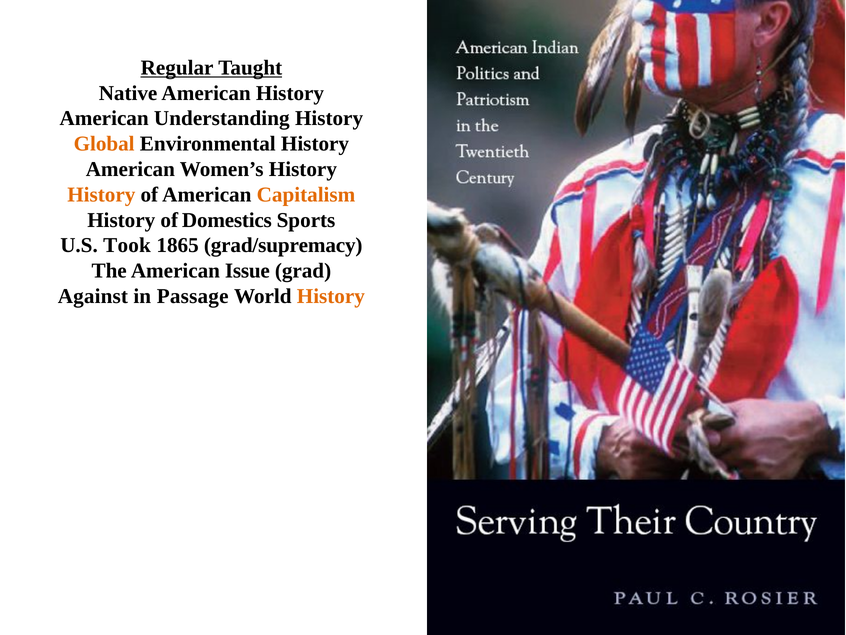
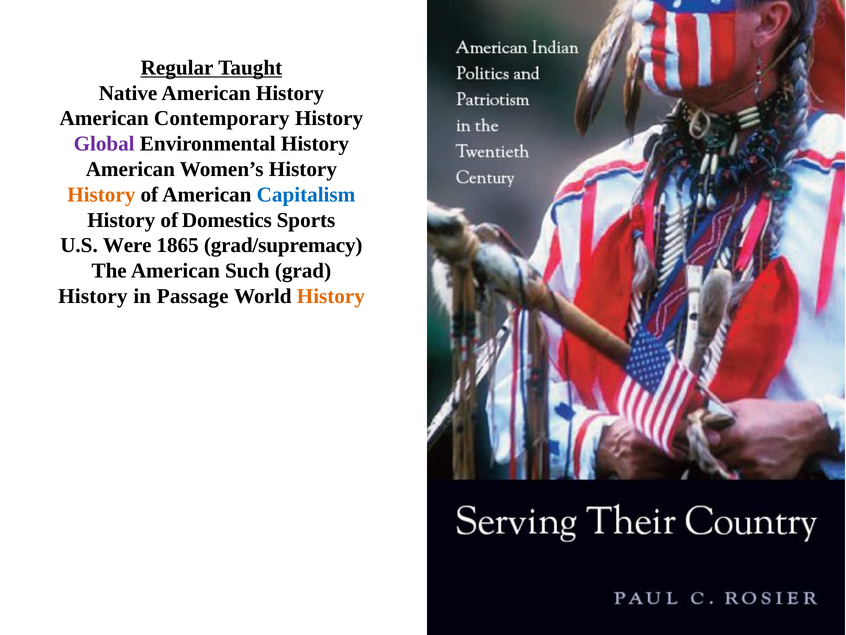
Understanding: Understanding -> Contemporary
Global colour: orange -> purple
Capitalism colour: orange -> blue
Took: Took -> Were
Issue: Issue -> Such
Against at (93, 296): Against -> History
